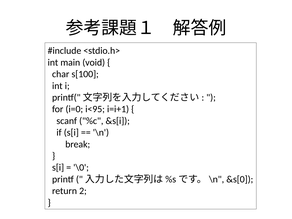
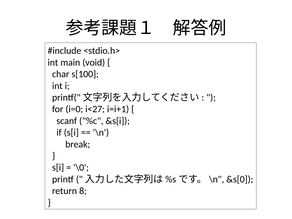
i<95: i<95 -> i<27
2: 2 -> 8
